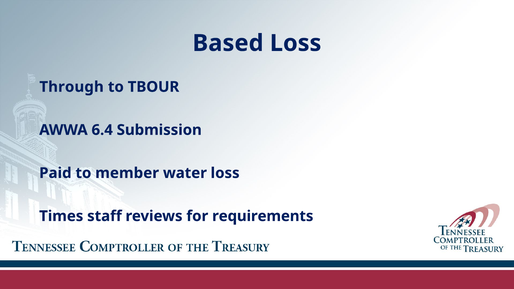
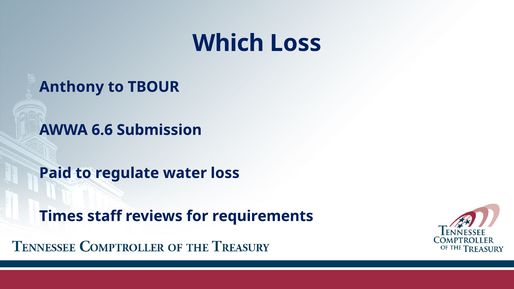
Based: Based -> Which
Through: Through -> Anthony
6.4: 6.4 -> 6.6
member: member -> regulate
